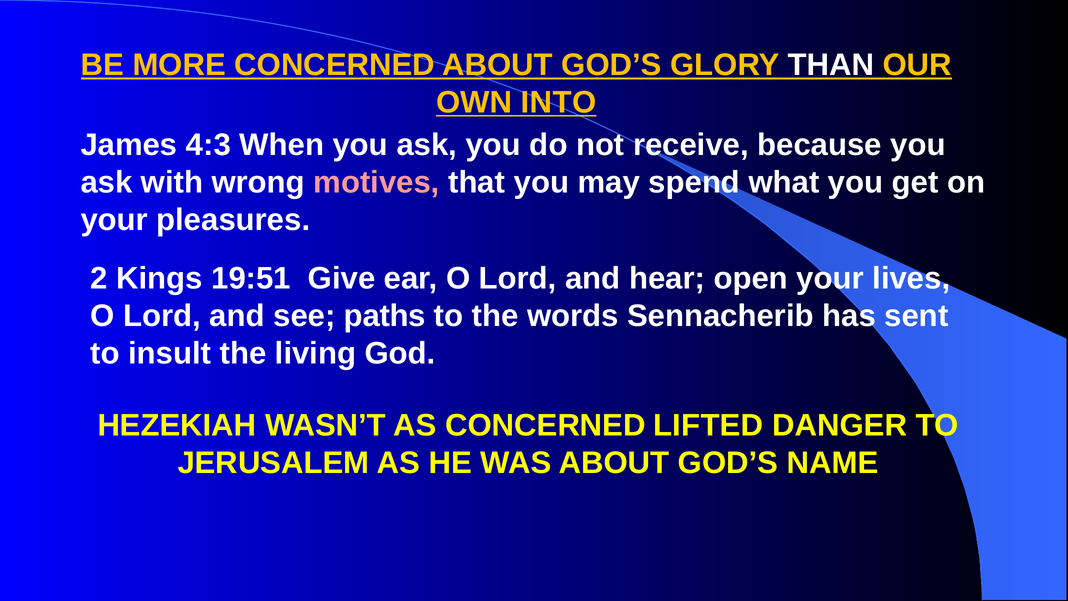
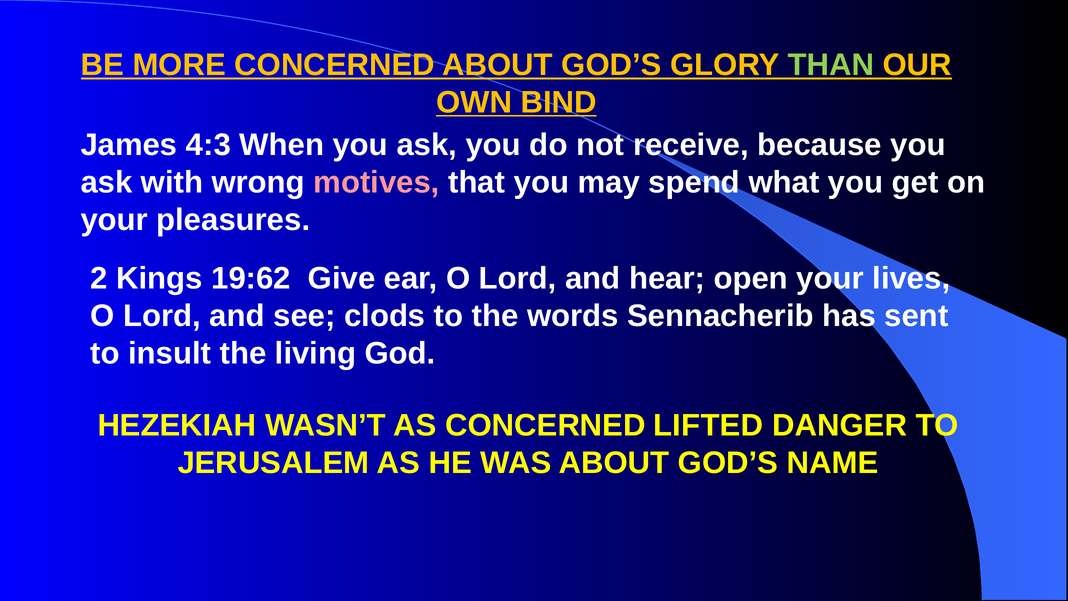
THAN colour: white -> light green
INTO: INTO -> BIND
19:51: 19:51 -> 19:62
paths: paths -> clods
